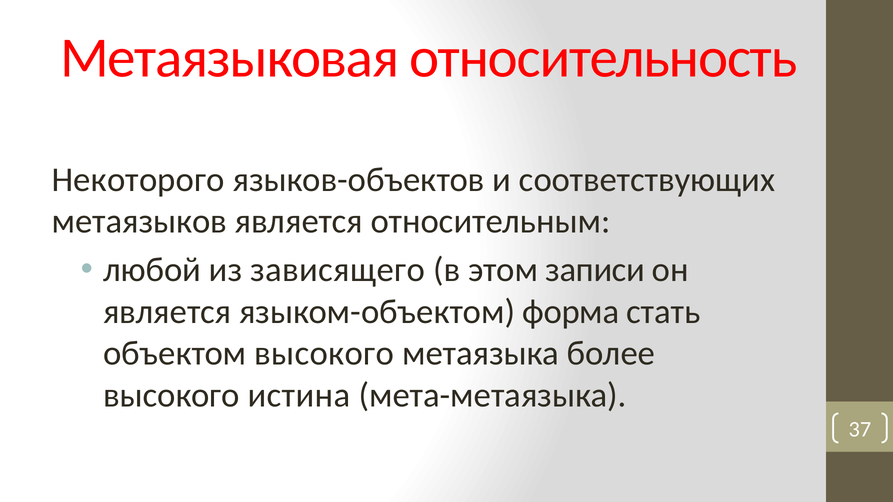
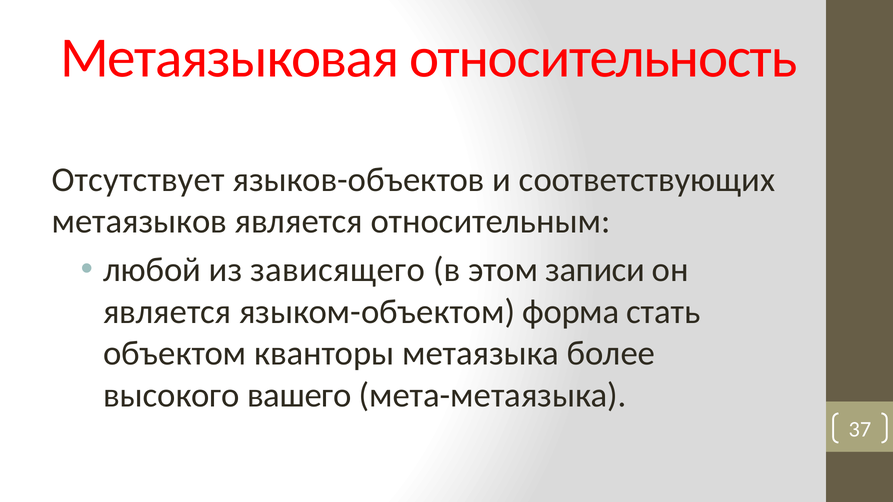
Некоторого: Некоторого -> Отсутствует
объектом высокого: высокого -> кванторы
истина: истина -> вашего
